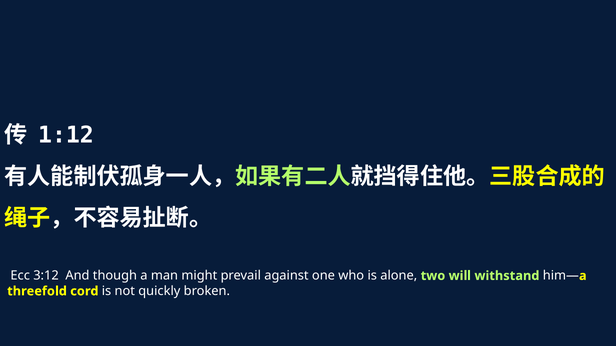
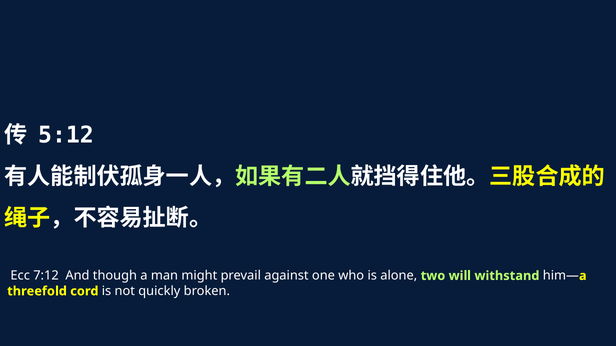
1:12: 1:12 -> 5:12
3:12: 3:12 -> 7:12
